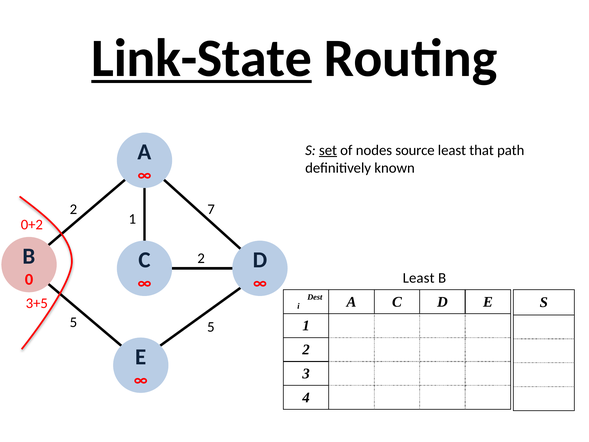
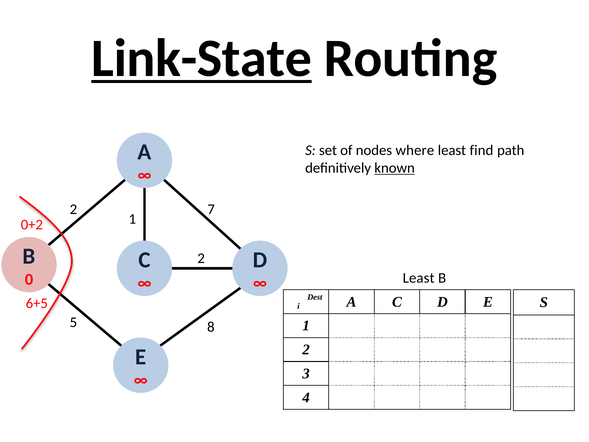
set underline: present -> none
source: source -> where
that: that -> find
known underline: none -> present
3+5: 3+5 -> 6+5
5 at (211, 327): 5 -> 8
